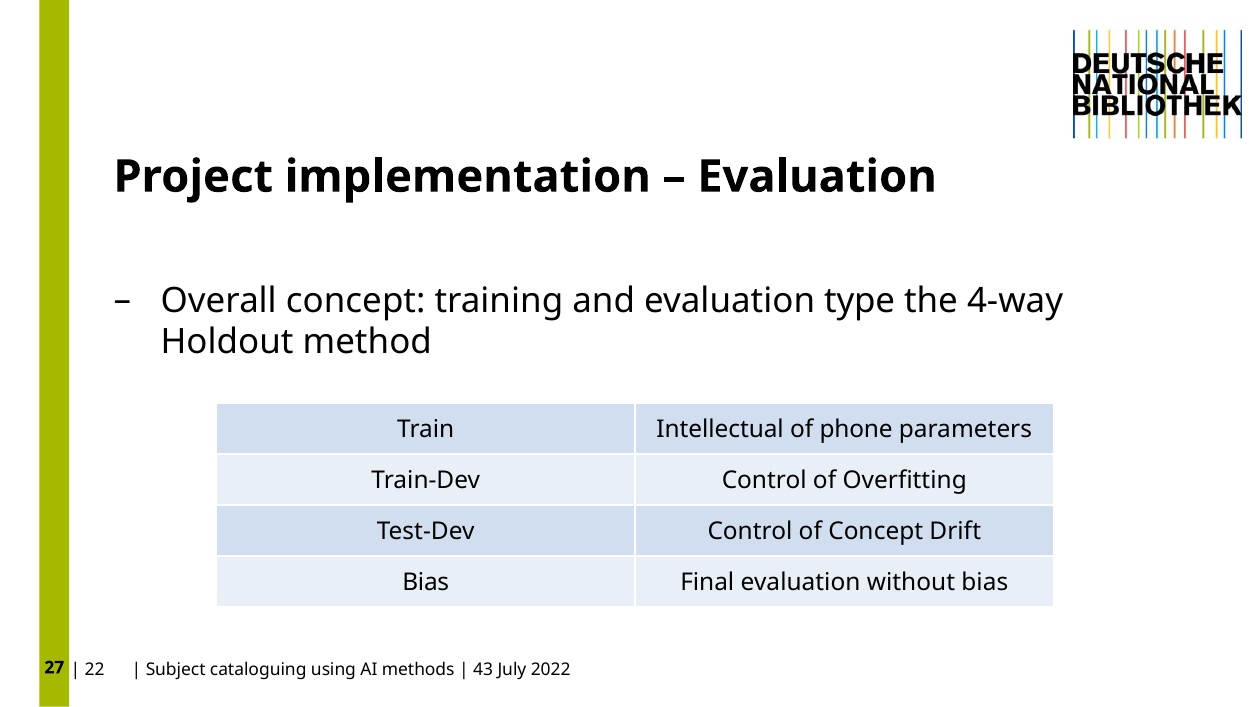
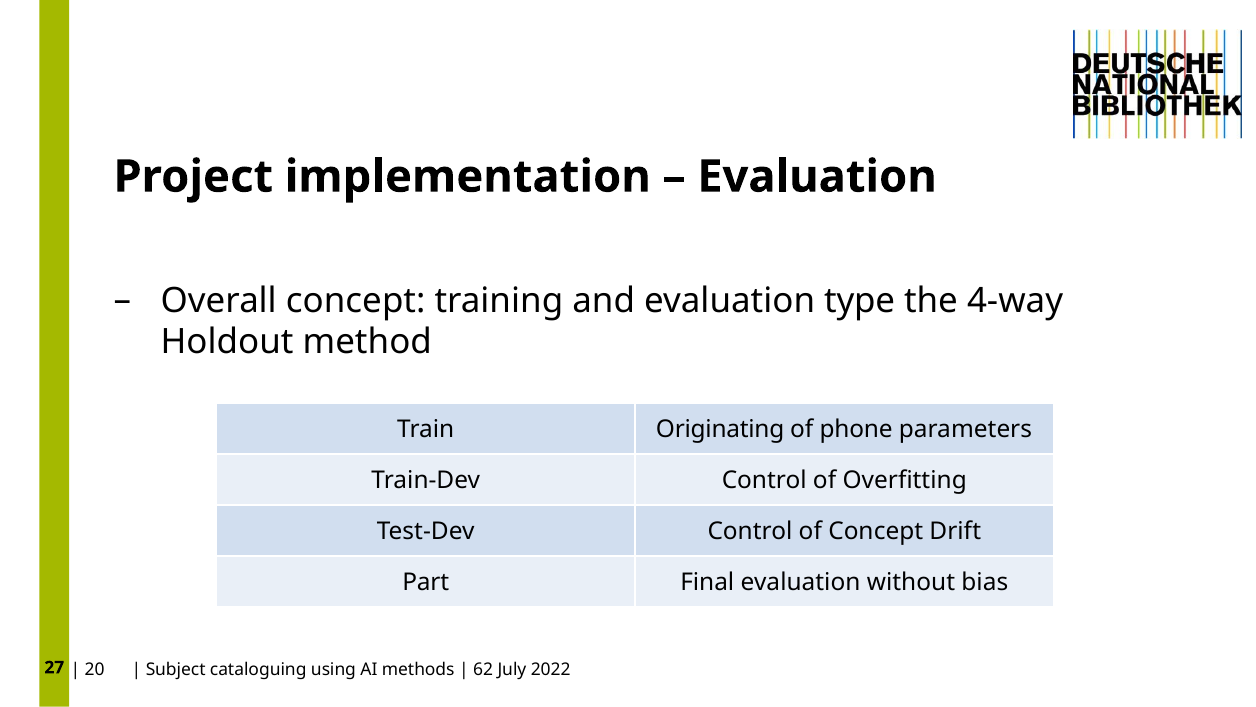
Intellectual: Intellectual -> Originating
Bias at (426, 582): Bias -> Part
22: 22 -> 20
43: 43 -> 62
